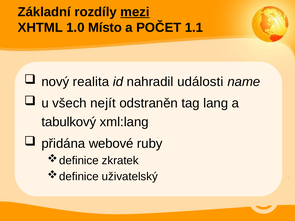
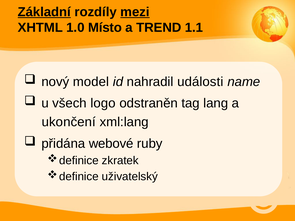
Základní underline: none -> present
POČET: POČET -> TREND
realita: realita -> model
nejít: nejít -> logo
tabulkový: tabulkový -> ukončení
